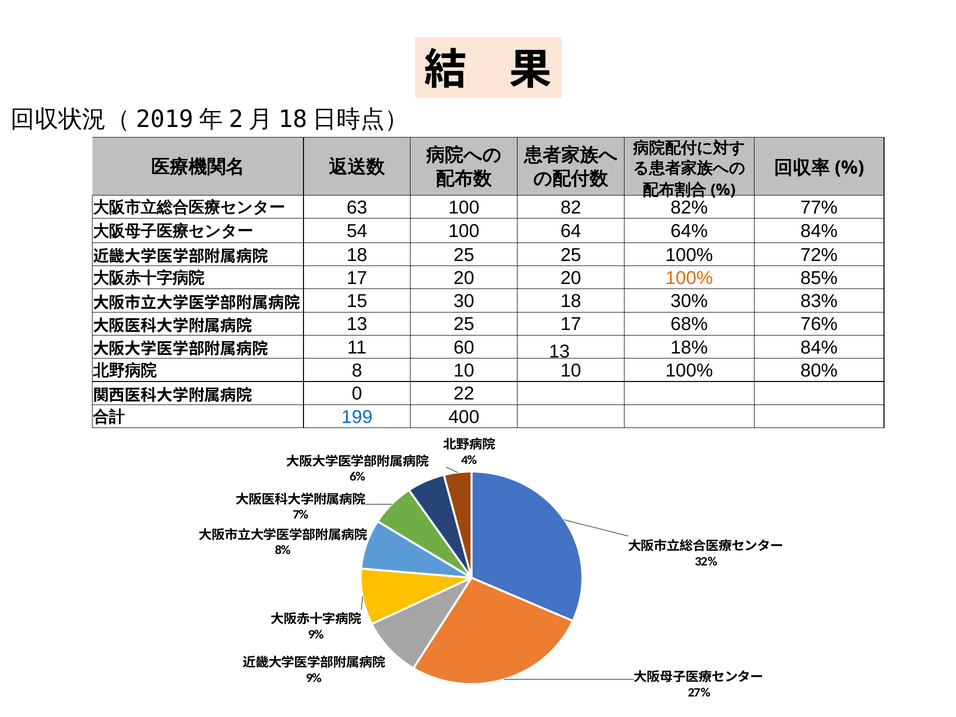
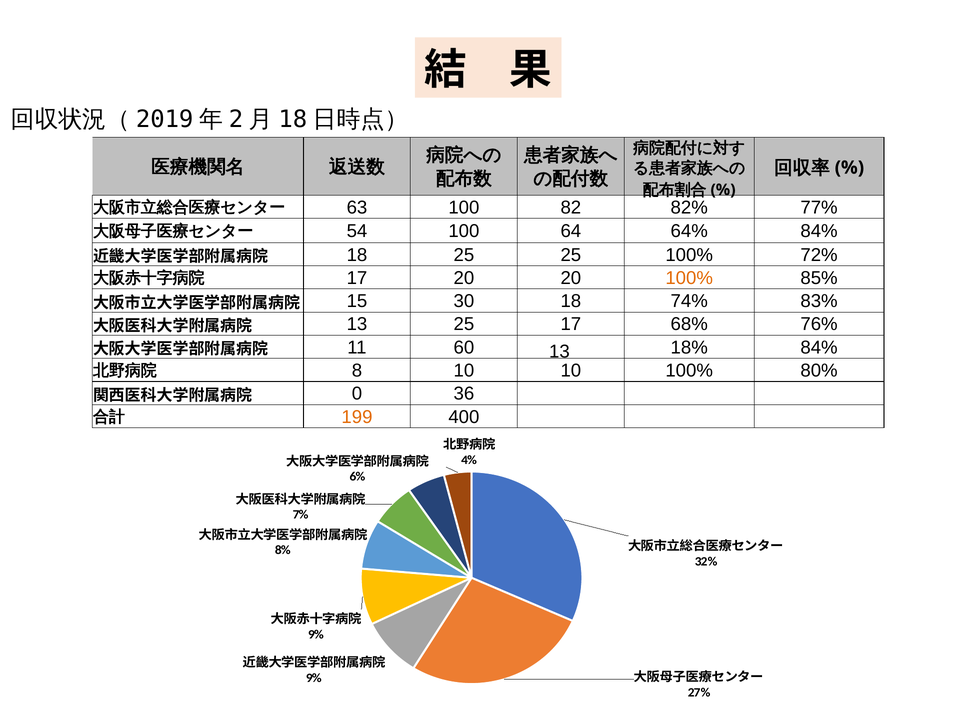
30%: 30% -> 74%
22: 22 -> 36
199 colour: blue -> orange
